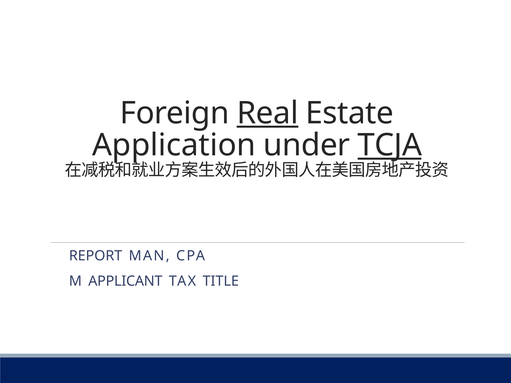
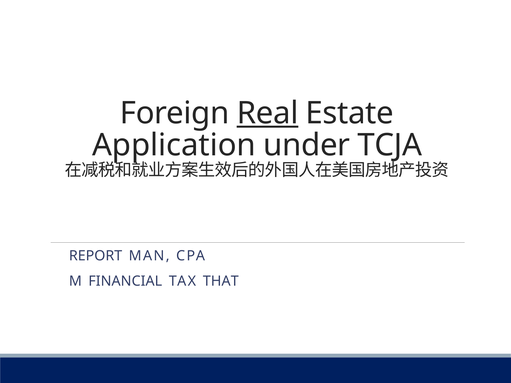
TCJA underline: present -> none
APPLICANT: APPLICANT -> FINANCIAL
TITLE: TITLE -> THAT
